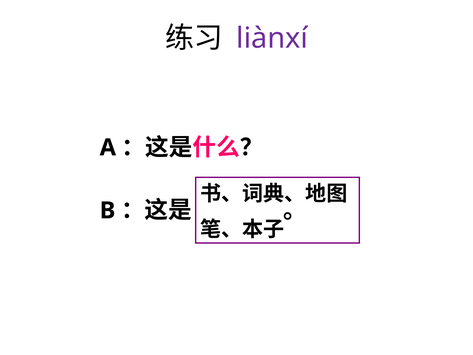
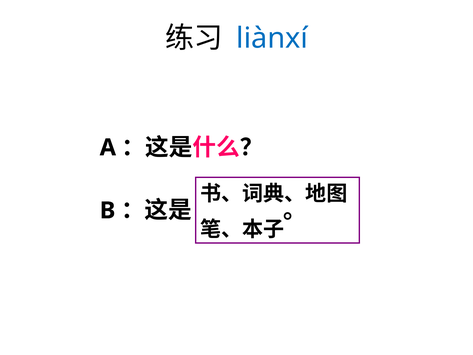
liànxí colour: purple -> blue
